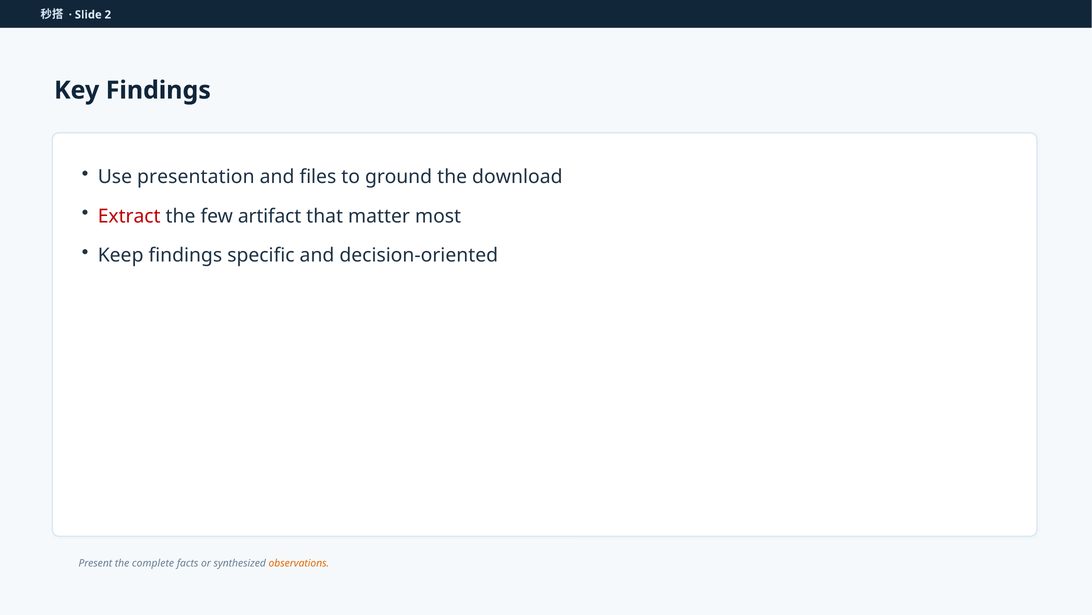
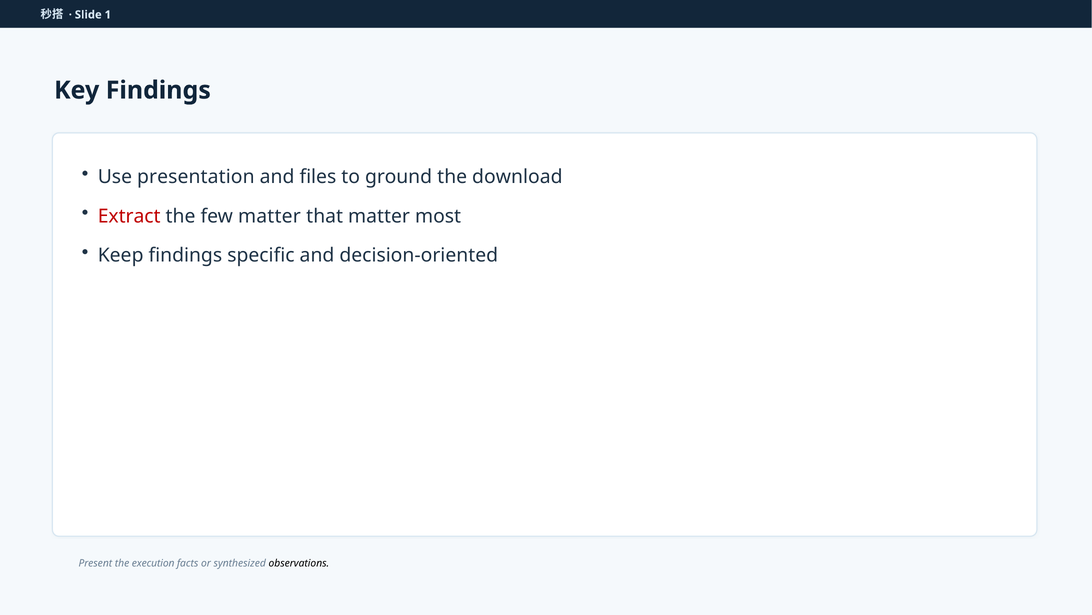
2: 2 -> 1
few artifact: artifact -> matter
complete: complete -> execution
observations colour: orange -> black
